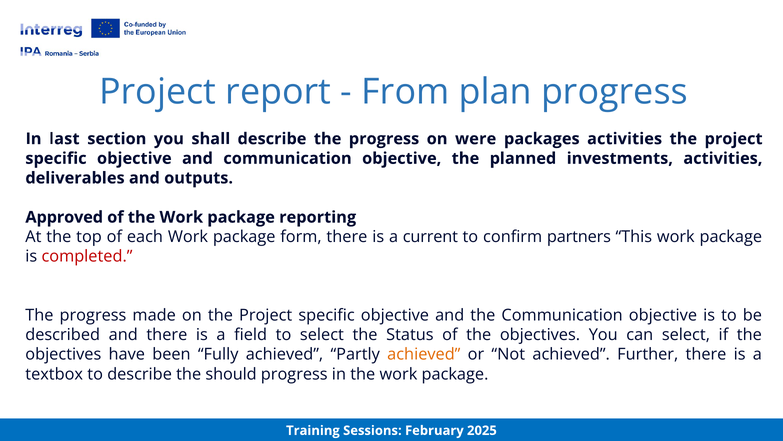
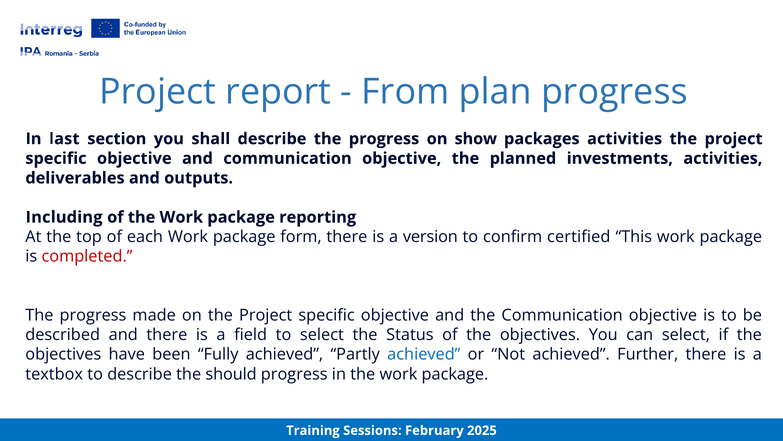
were: were -> show
Approved: Approved -> Including
current: current -> version
partners: partners -> certified
achieved at (424, 354) colour: orange -> blue
